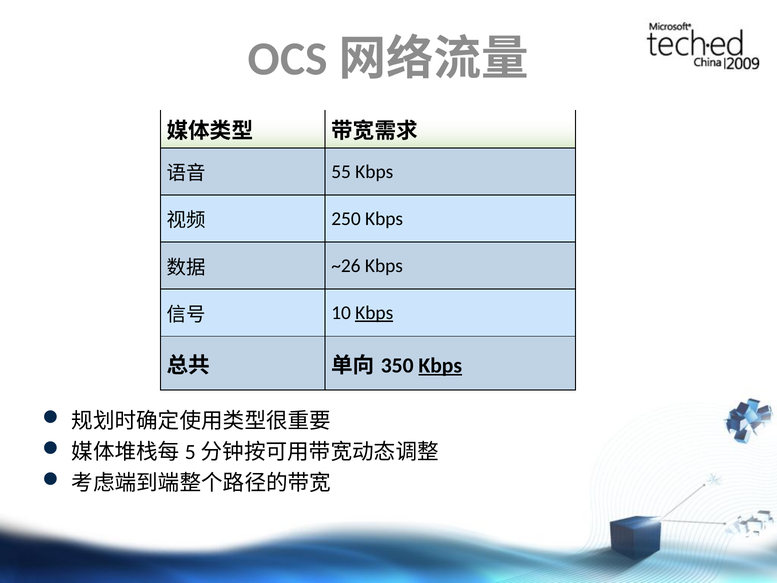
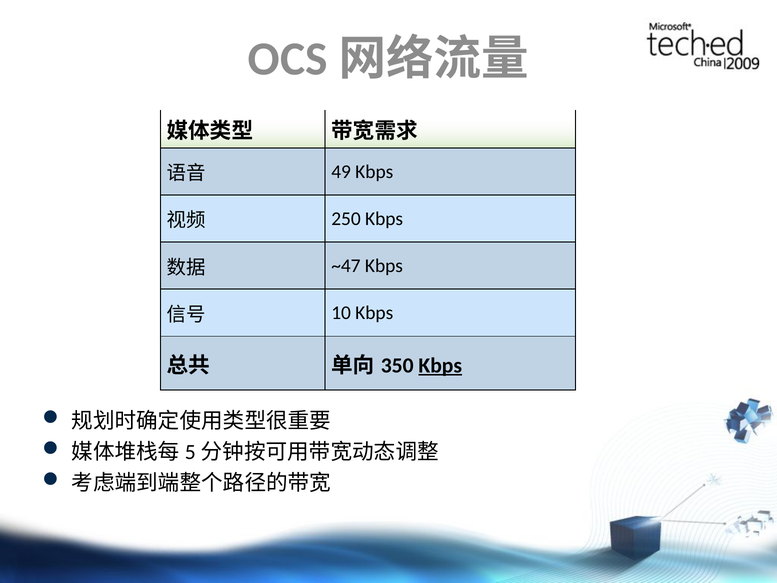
55: 55 -> 49
~26: ~26 -> ~47
Kbps at (374, 313) underline: present -> none
